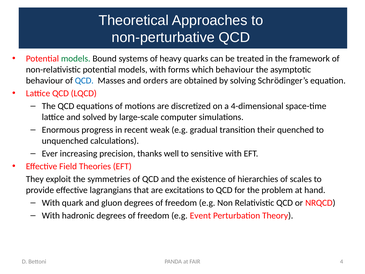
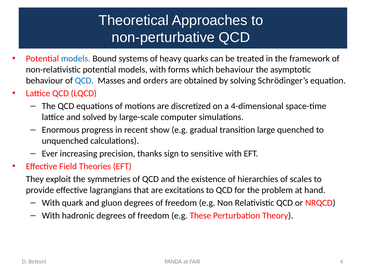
models at (76, 59) colour: green -> blue
weak: weak -> show
their: their -> large
well: well -> sign
Event: Event -> These
